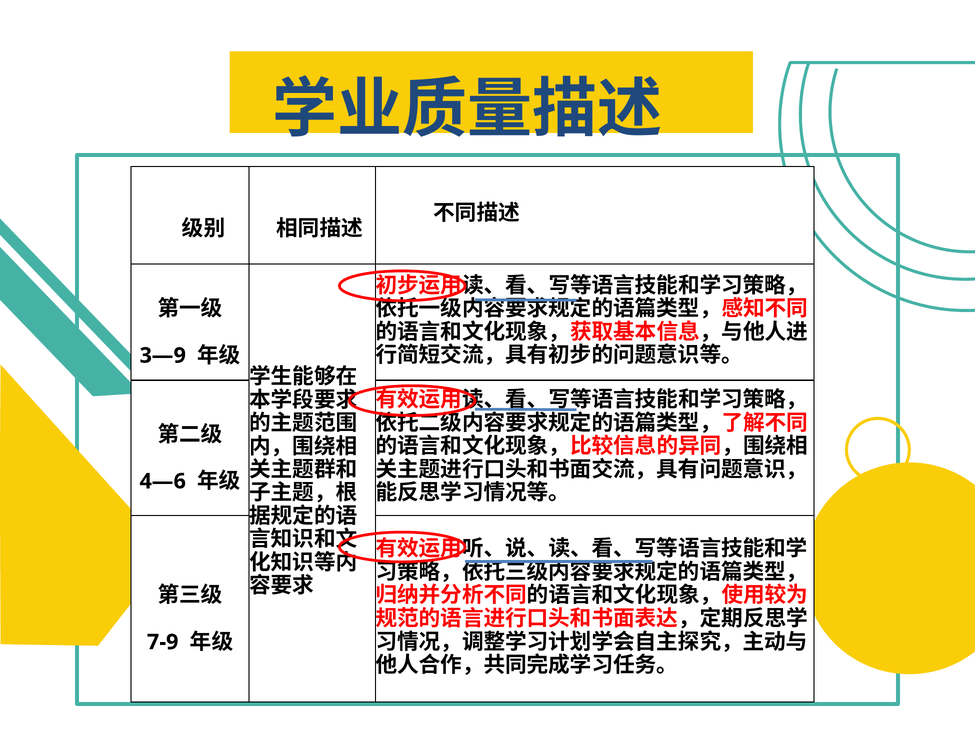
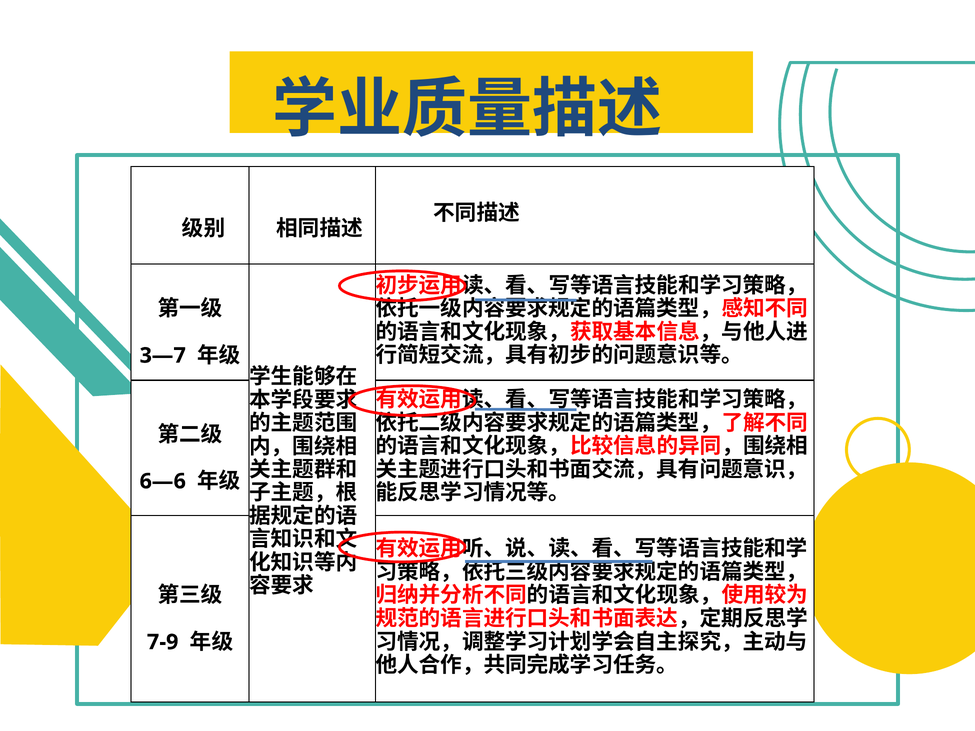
3—9: 3—9 -> 3—7
4—6: 4—6 -> 6—6
